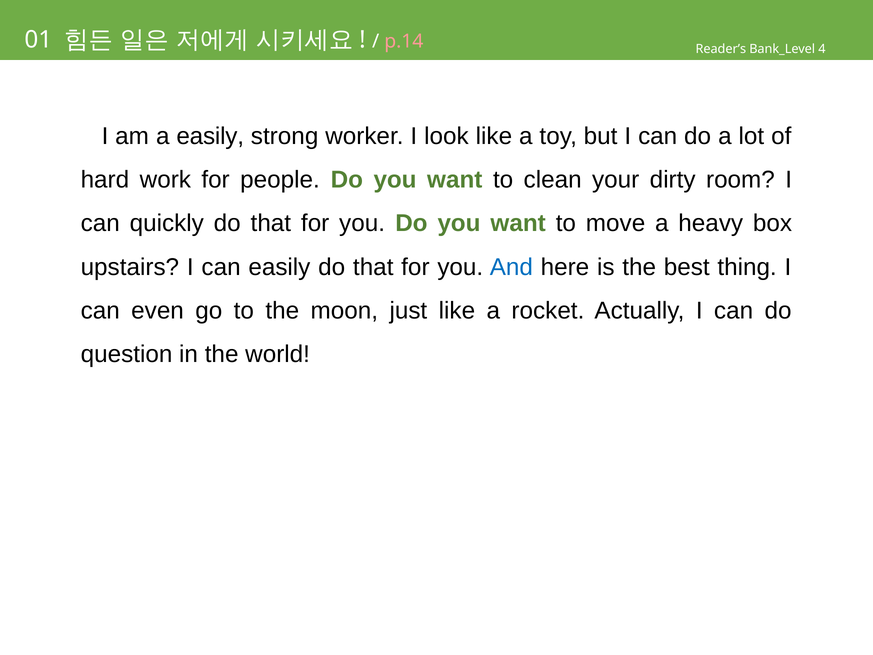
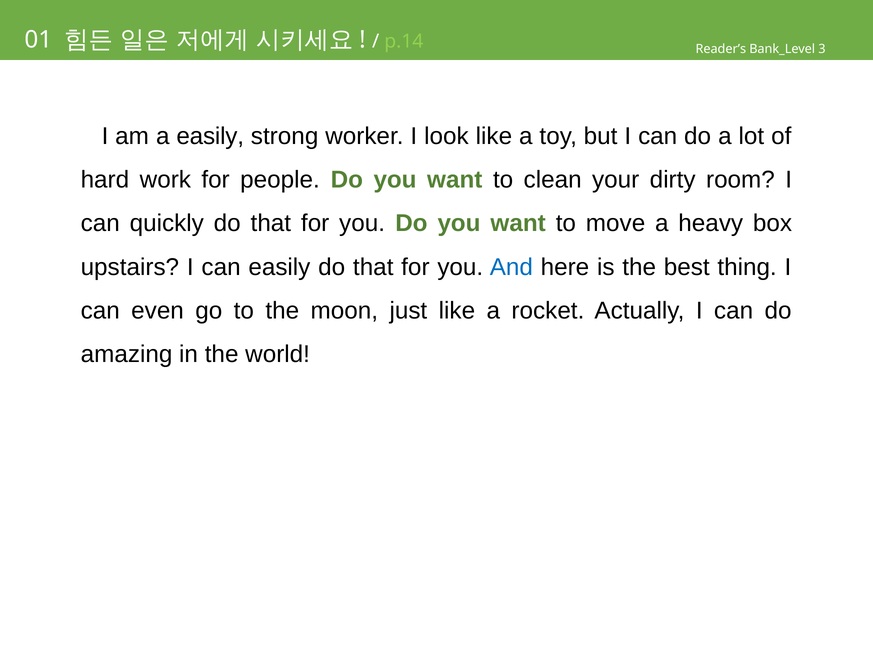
p.14 colour: pink -> light green
4: 4 -> 3
question: question -> amazing
